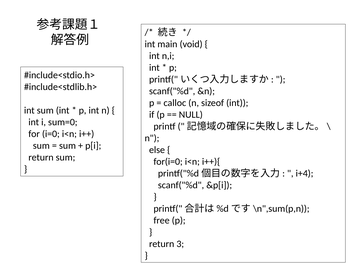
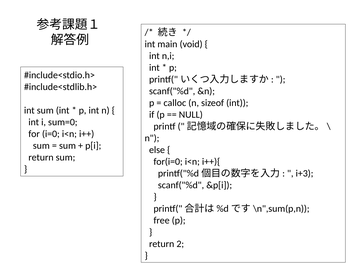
i+4: i+4 -> i+3
3: 3 -> 2
